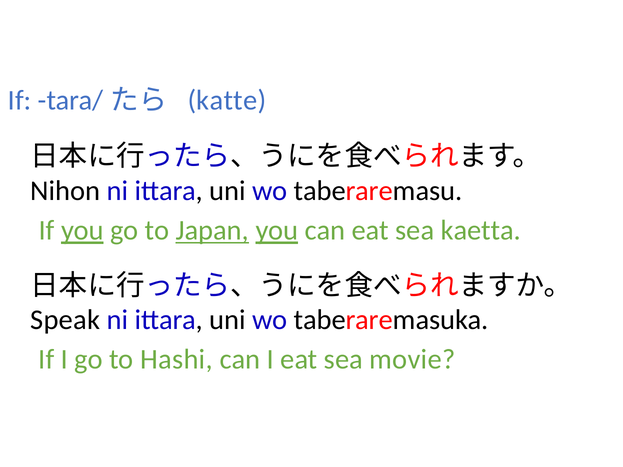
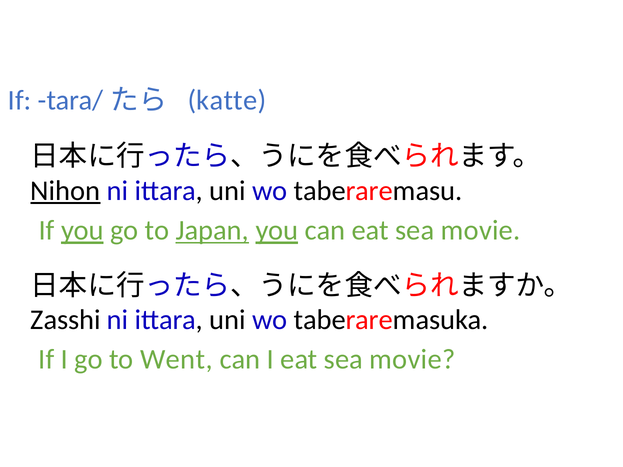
Nihon underline: none -> present
can eat sea kaetta: kaetta -> movie
Speak: Speak -> Zasshi
Hashi: Hashi -> Went
